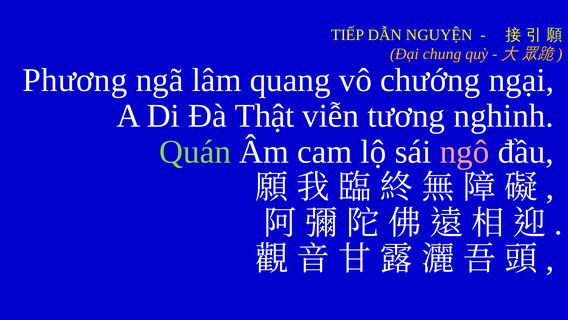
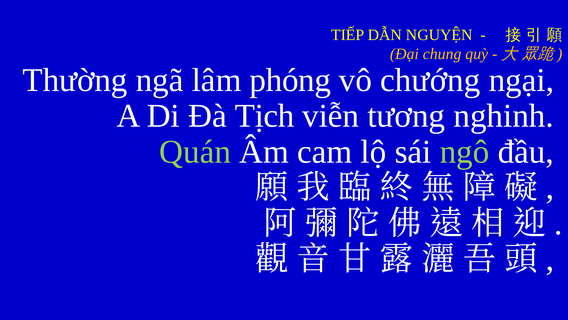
Phương: Phương -> Thường
quang: quang -> phóng
Thật: Thật -> Tịch
ngô colour: pink -> light green
